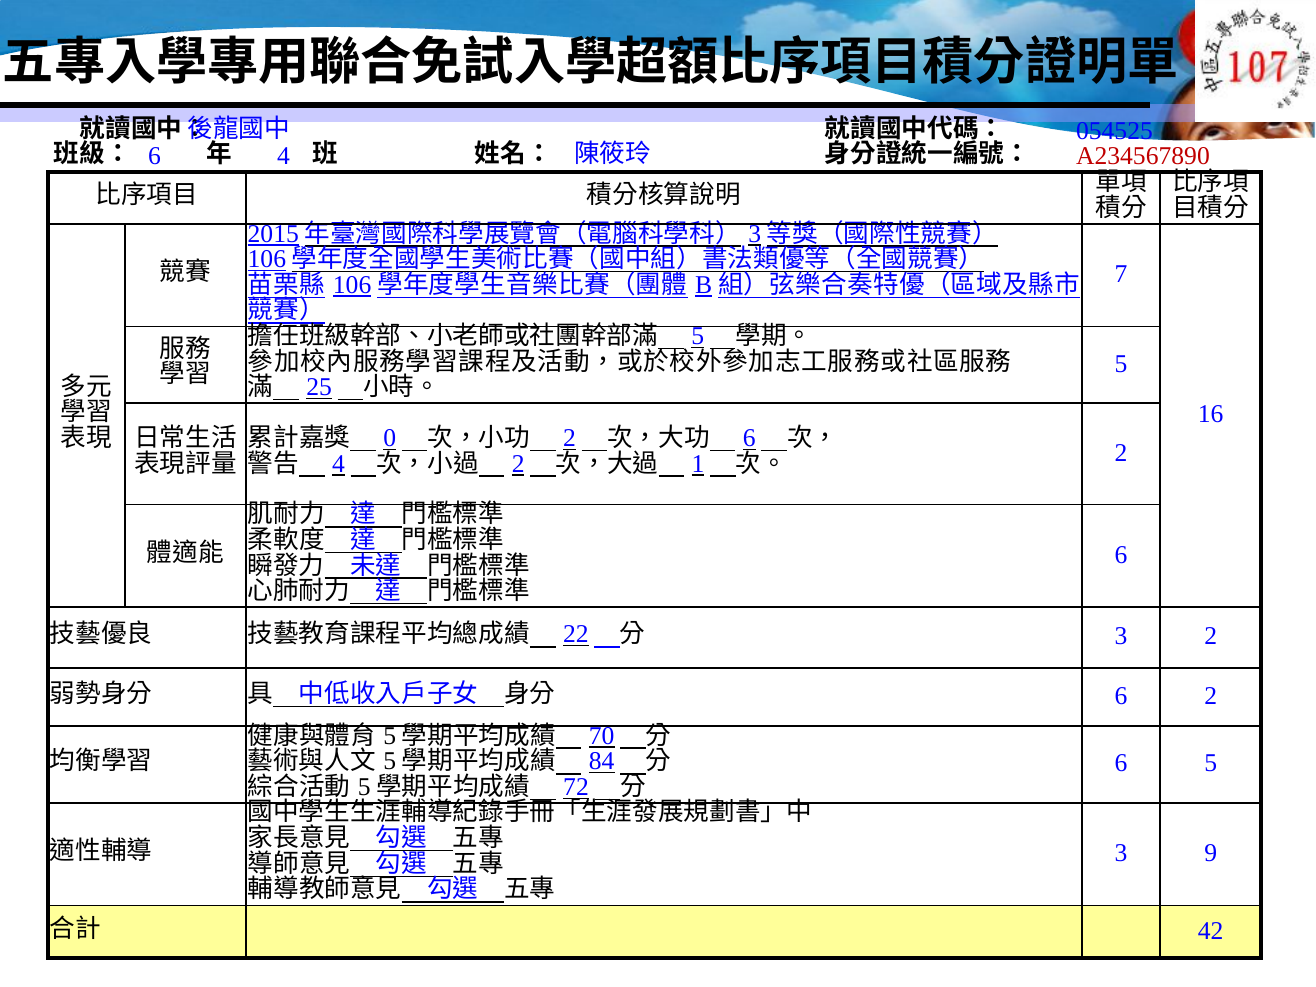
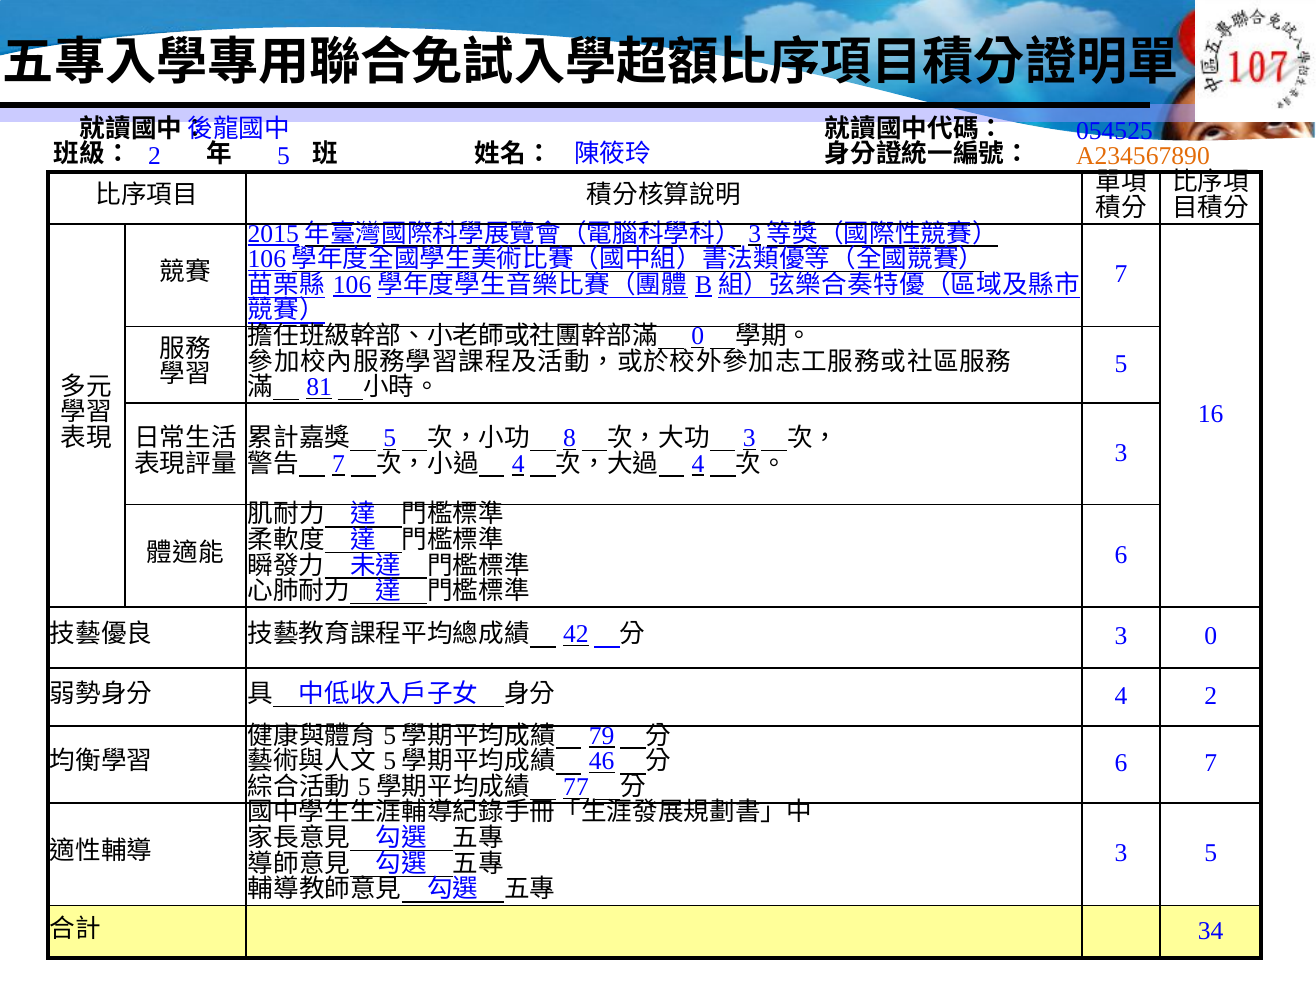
6 at (155, 156): 6 -> 2
4 at (284, 156): 4 -> 5
A234567890 colour: red -> orange
5 at (698, 336): 5 -> 0
25: 25 -> 81
0 at (390, 438): 0 -> 5
2 at (570, 438): 2 -> 8
6 at (749, 438): 6 -> 3
4 at (339, 464): 4 -> 7
2 at (518, 464): 2 -> 4
1 at (698, 464): 1 -> 4
2 at (1121, 453): 2 -> 3
22: 22 -> 42
3 2: 2 -> 0
6 at (1121, 696): 6 -> 4
70: 70 -> 79
84: 84 -> 46
6 5: 5 -> 7
72: 72 -> 77
3 9: 9 -> 5
42: 42 -> 34
